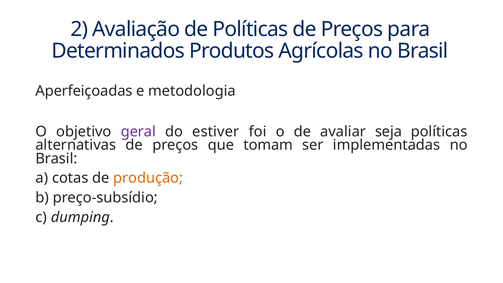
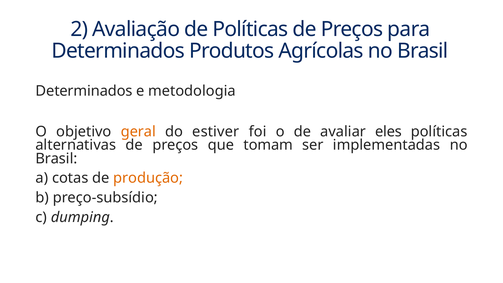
Aperfeiçoadas at (84, 91): Aperfeiçoadas -> Determinados
geral colour: purple -> orange
seja: seja -> eles
